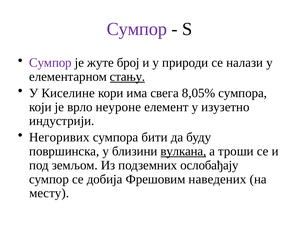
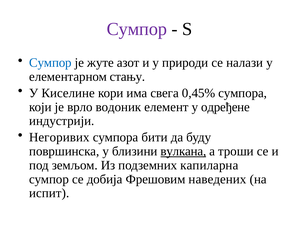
Сумпор at (50, 62) colour: purple -> blue
број: број -> азот
стању underline: present -> none
8,05%: 8,05% -> 0,45%
неуроне: неуроне -> водоник
изузетно: изузетно -> одређене
ослобађају: ослобађају -> капиларна
месту: месту -> испит
